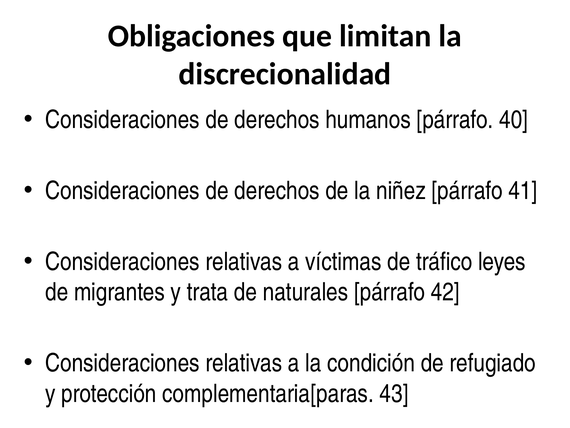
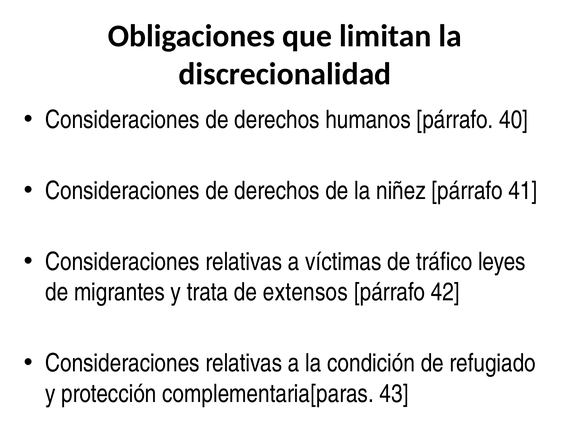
naturales: naturales -> extensos
